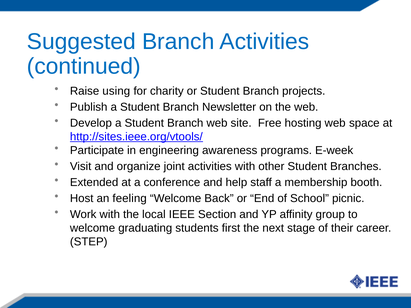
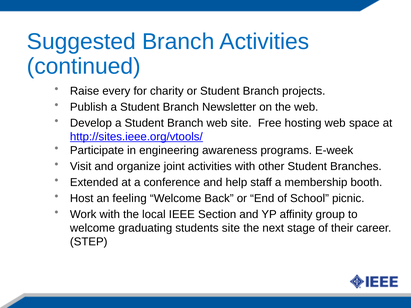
using: using -> every
students first: first -> site
